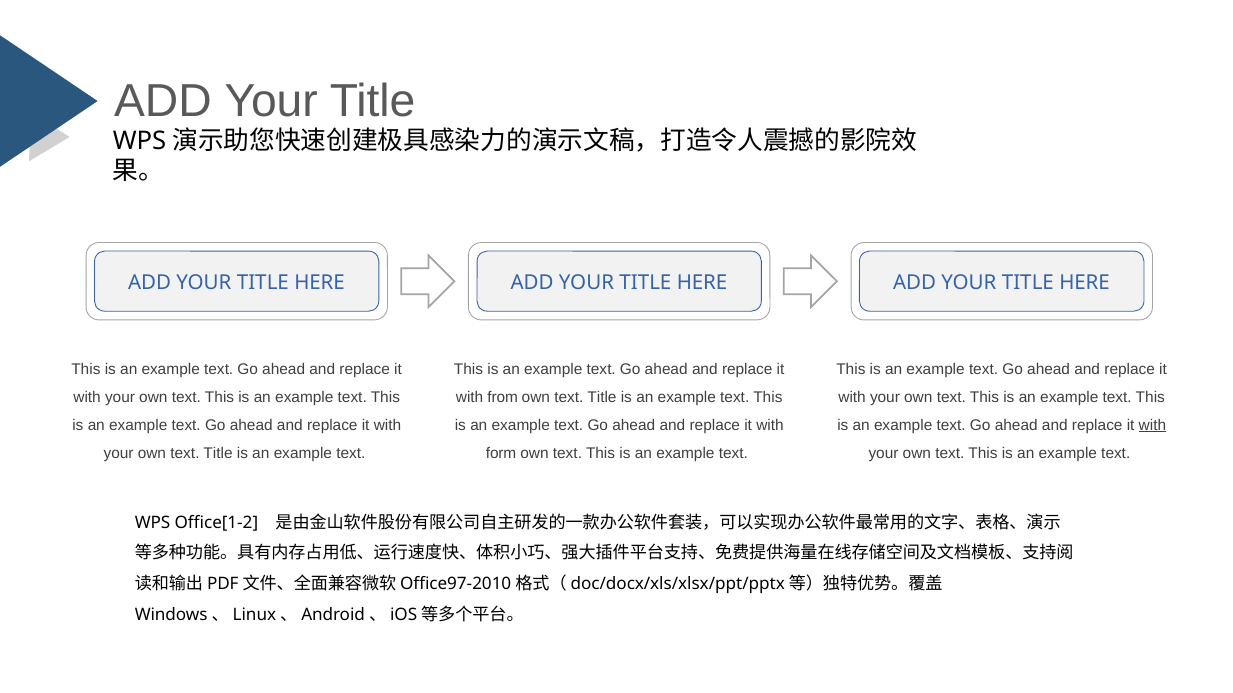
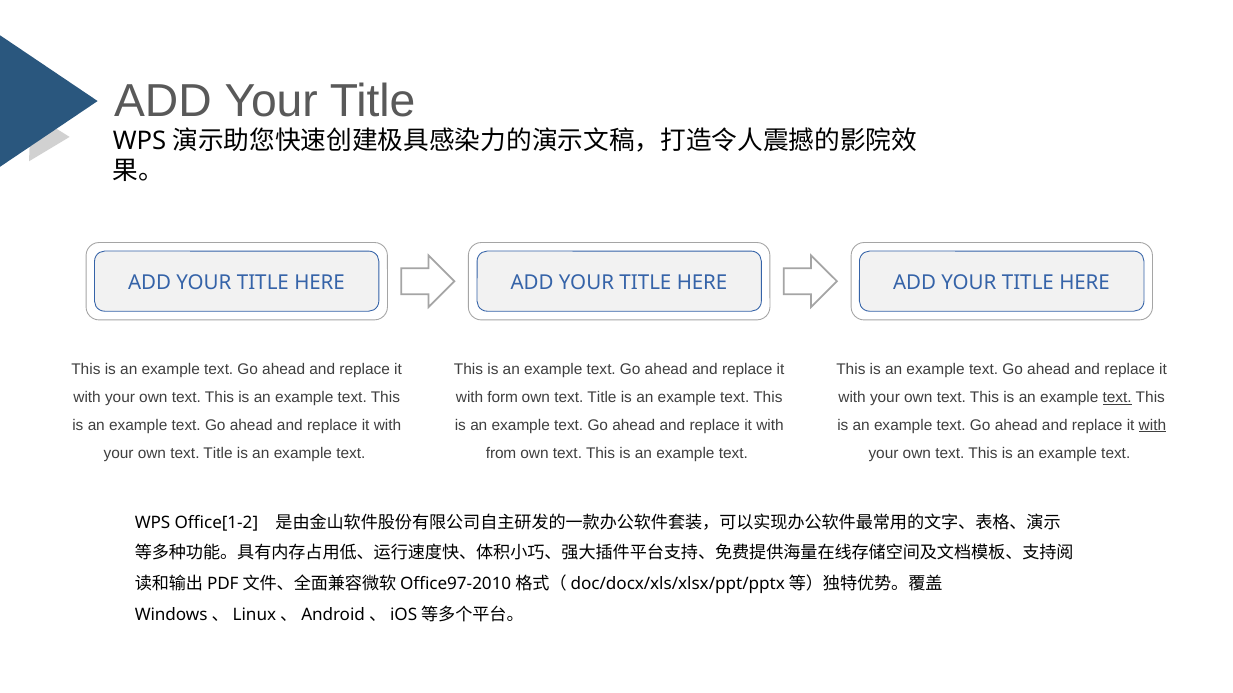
from: from -> form
text at (1117, 398) underline: none -> present
form: form -> from
